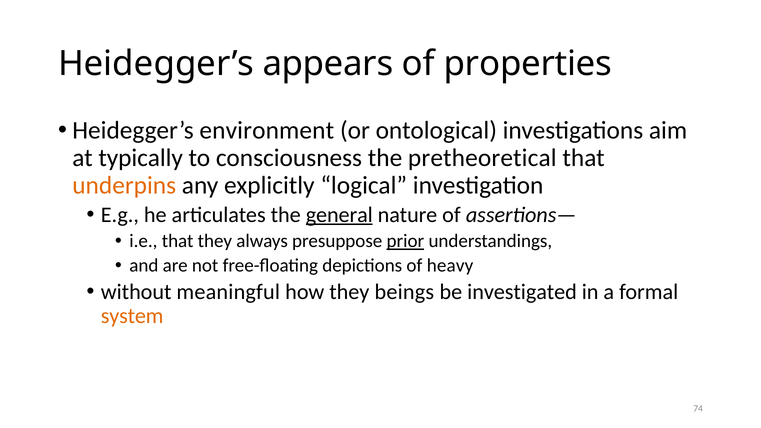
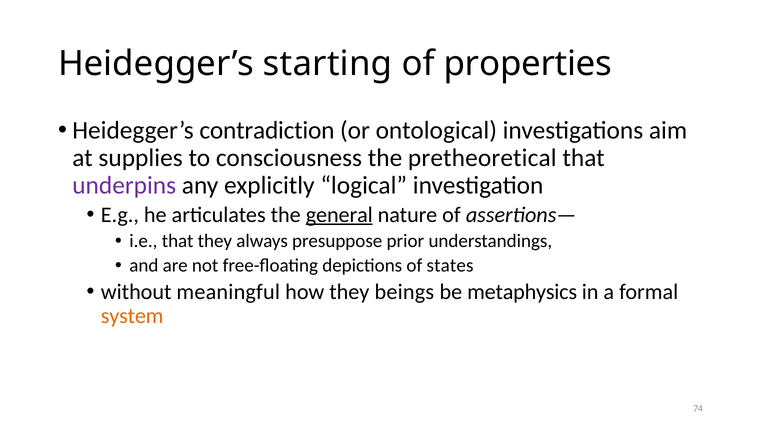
appears: appears -> starting
environment: environment -> contradiction
typically: typically -> supplies
underpins colour: orange -> purple
prior underline: present -> none
heavy: heavy -> states
investigated: investigated -> metaphysics
